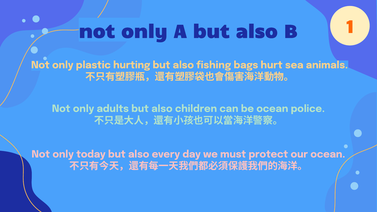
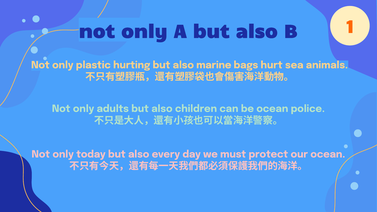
fishing: fishing -> marine
